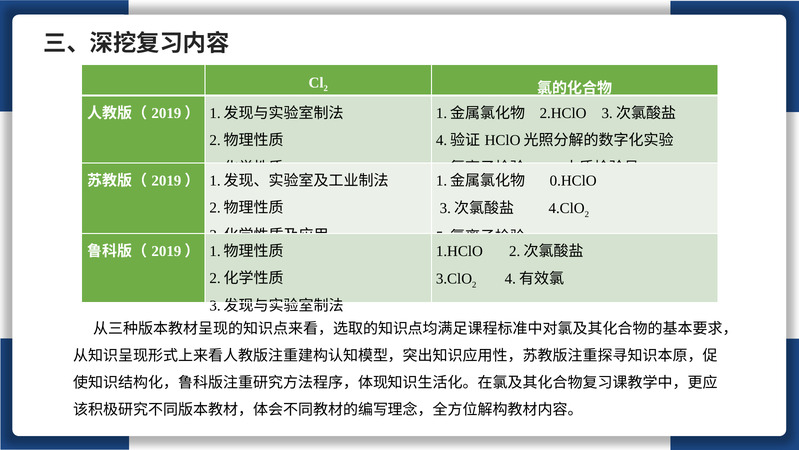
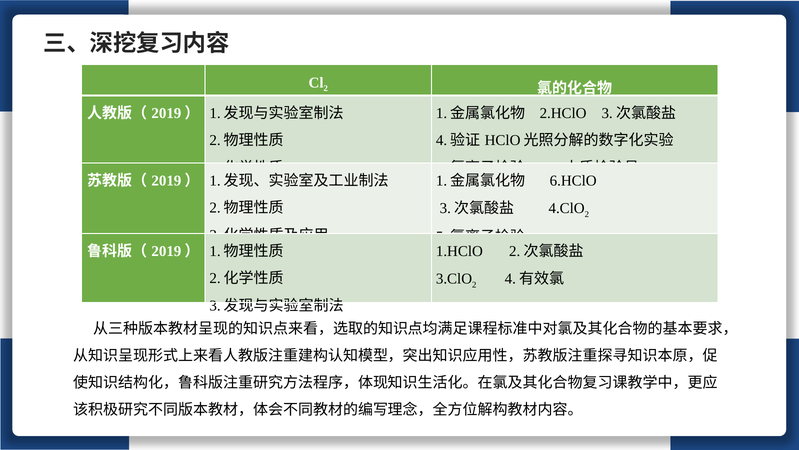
0.HClO: 0.HClO -> 6.HClO
